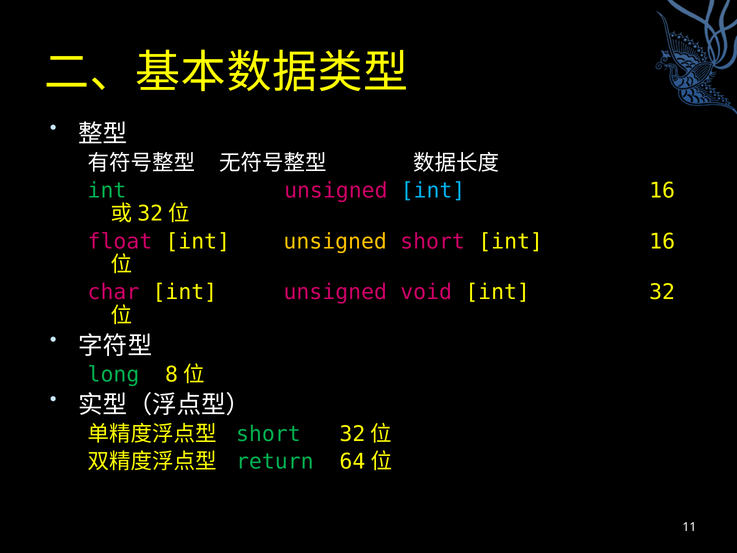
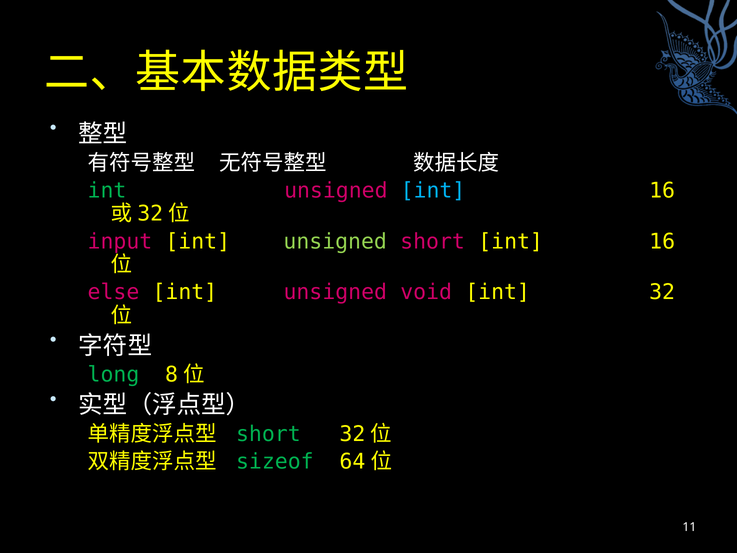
float: float -> input
unsigned at (335, 241) colour: yellow -> light green
char: char -> else
return: return -> sizeof
